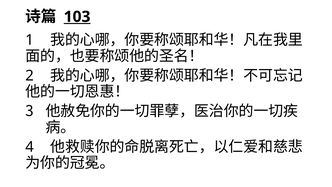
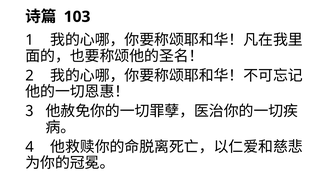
103 underline: present -> none
